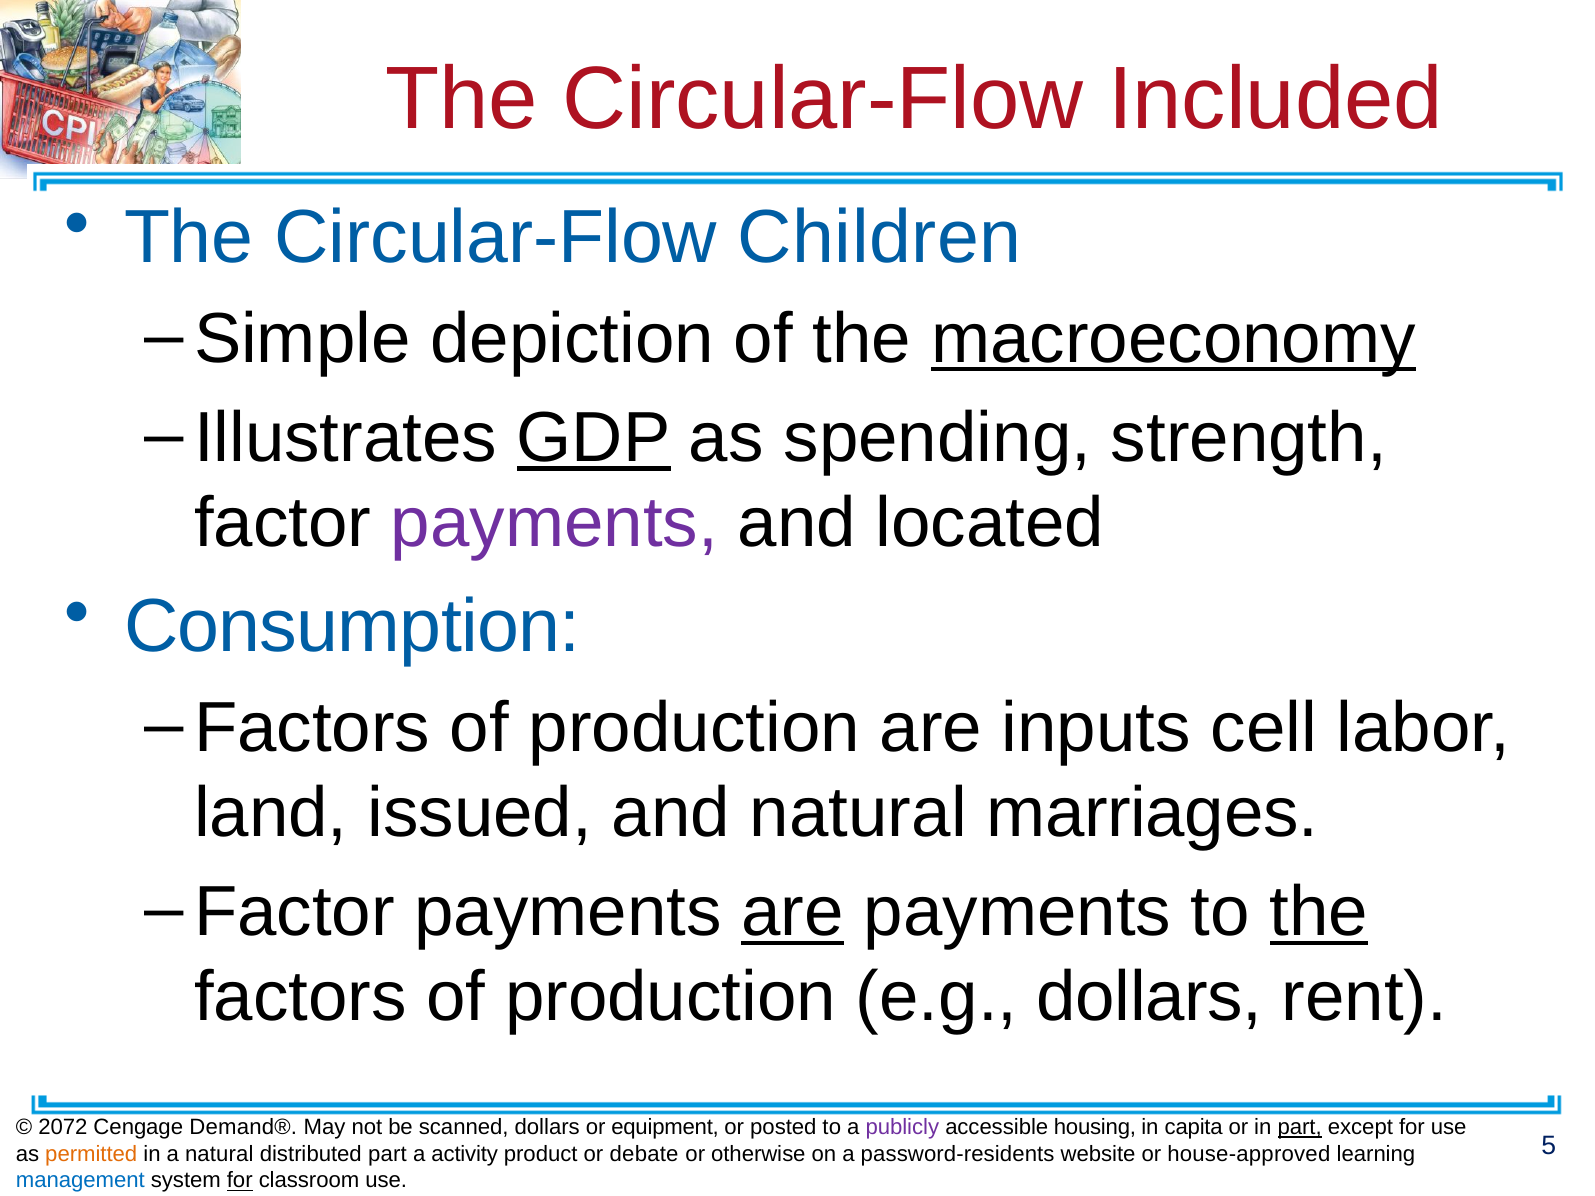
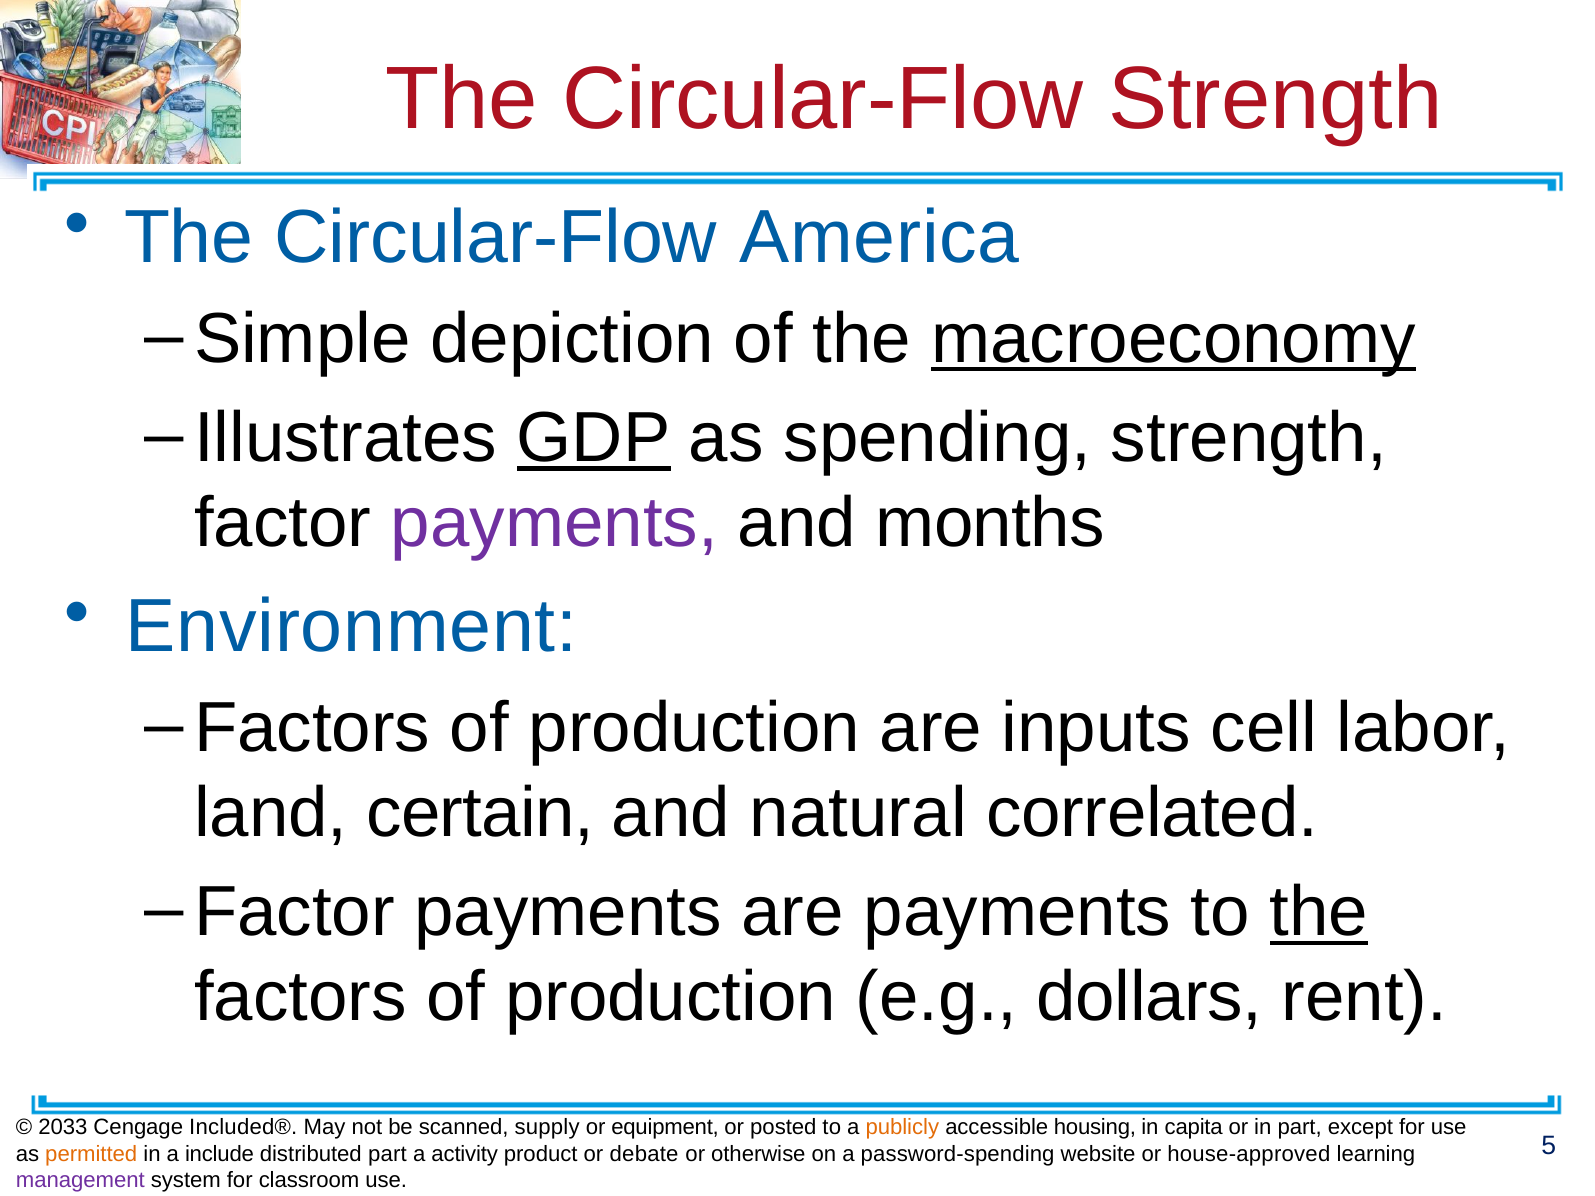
Circular-Flow Included: Included -> Strength
Children: Children -> America
located: located -> months
Consumption: Consumption -> Environment
issued: issued -> certain
marriages: marriages -> correlated
are at (793, 912) underline: present -> none
2072: 2072 -> 2033
Demand®: Demand® -> Included®
scanned dollars: dollars -> supply
publicly colour: purple -> orange
part at (1300, 1128) underline: present -> none
a natural: natural -> include
password-residents: password-residents -> password-spending
management colour: blue -> purple
for at (240, 1181) underline: present -> none
